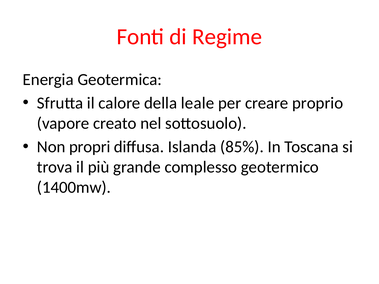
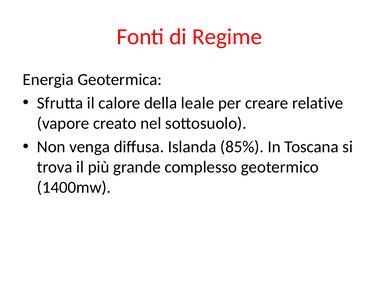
proprio: proprio -> relative
propri: propri -> venga
